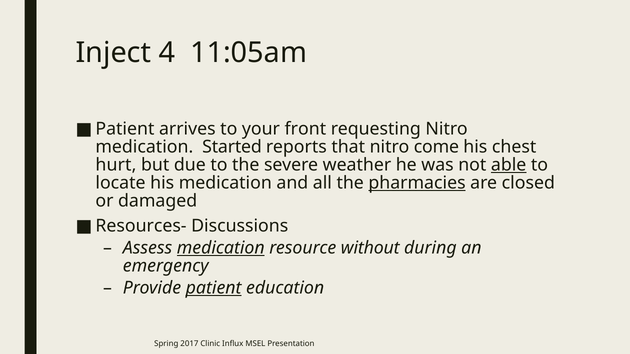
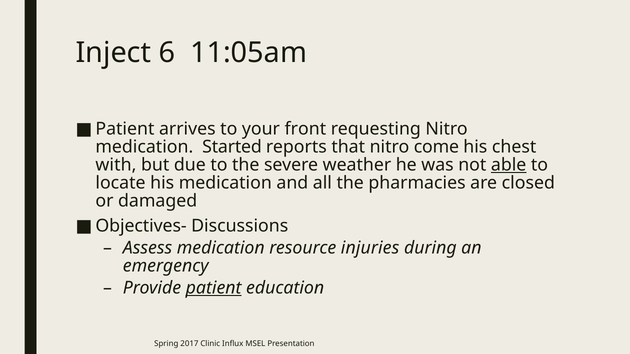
4: 4 -> 6
hurt: hurt -> with
pharmacies underline: present -> none
Resources-: Resources- -> Objectives-
medication at (221, 248) underline: present -> none
without: without -> injuries
